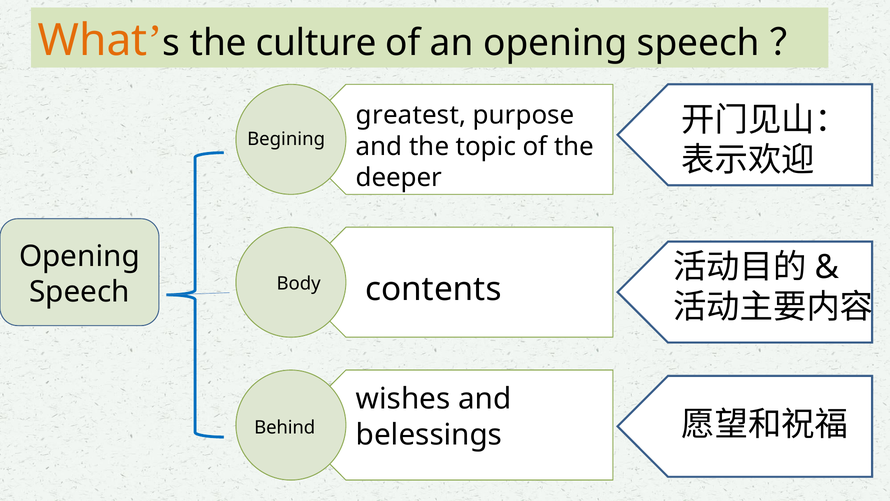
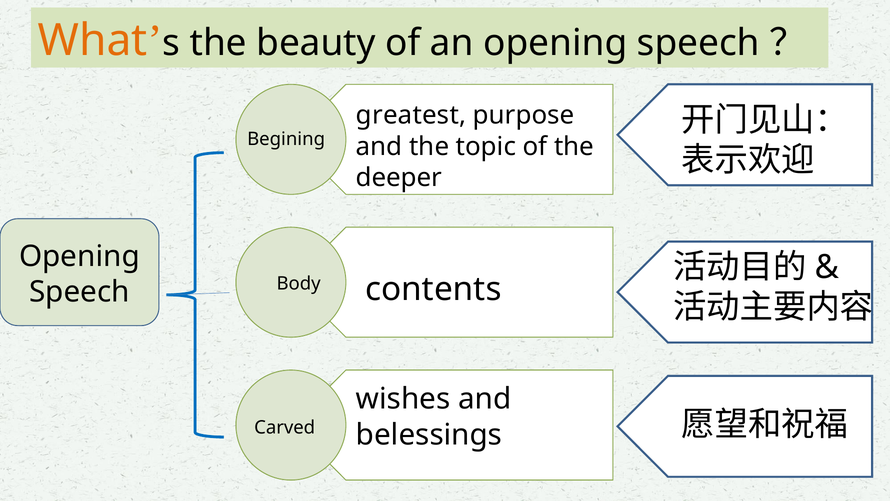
culture: culture -> beauty
Behind: Behind -> Carved
